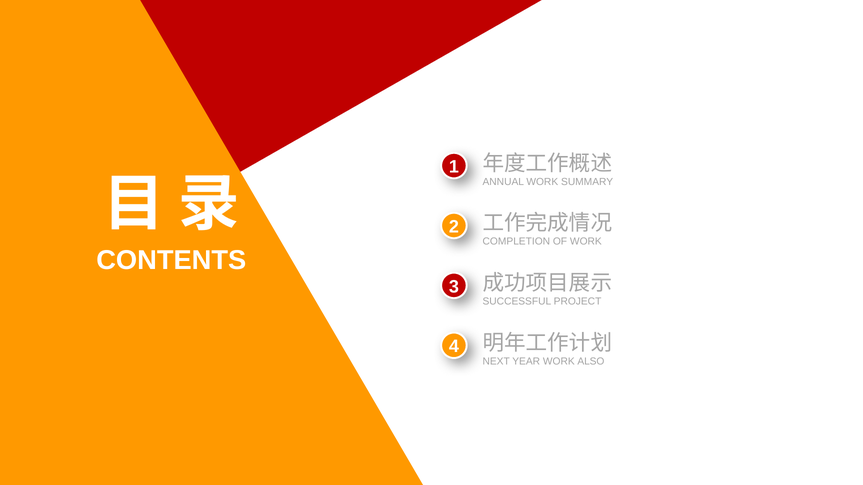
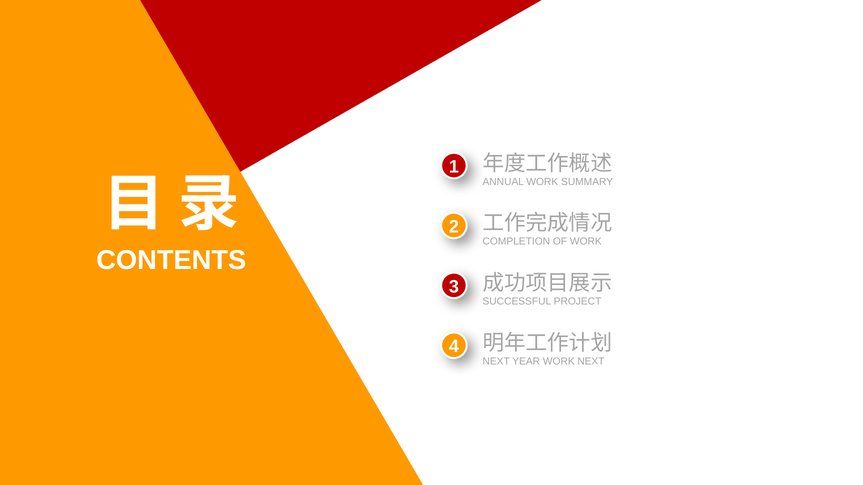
WORK ALSO: ALSO -> NEXT
